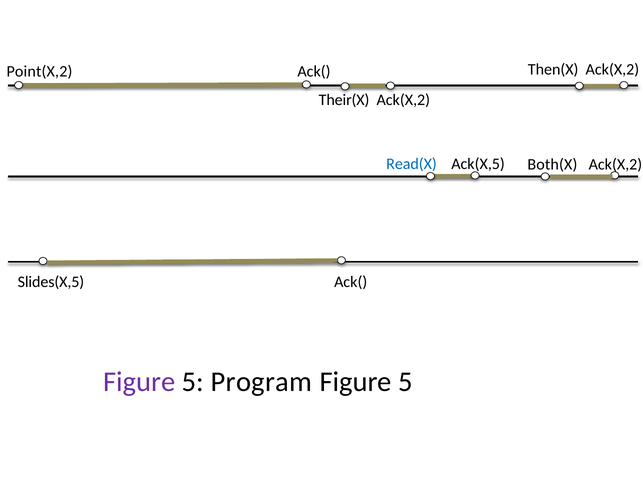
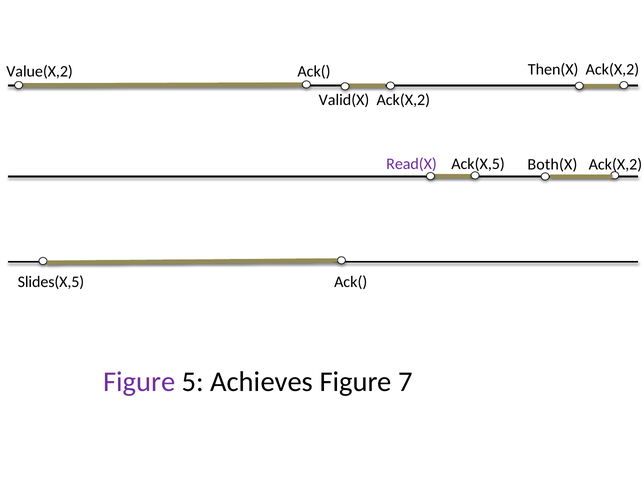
Point(X,2: Point(X,2 -> Value(X,2
Their(X: Their(X -> Valid(X
Read(X colour: blue -> purple
Program: Program -> Achieves
5 at (405, 382): 5 -> 7
